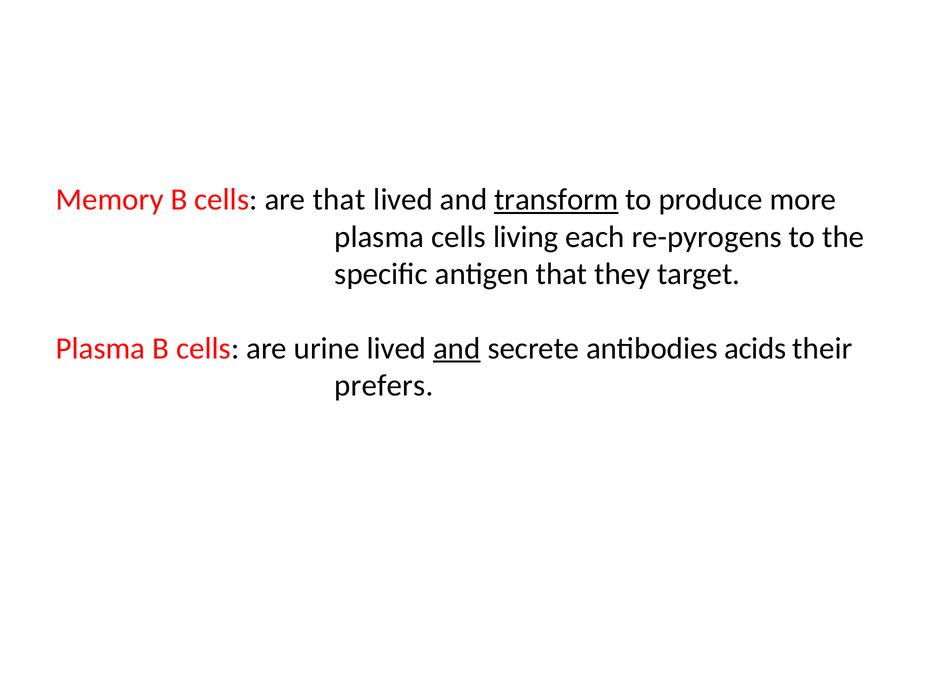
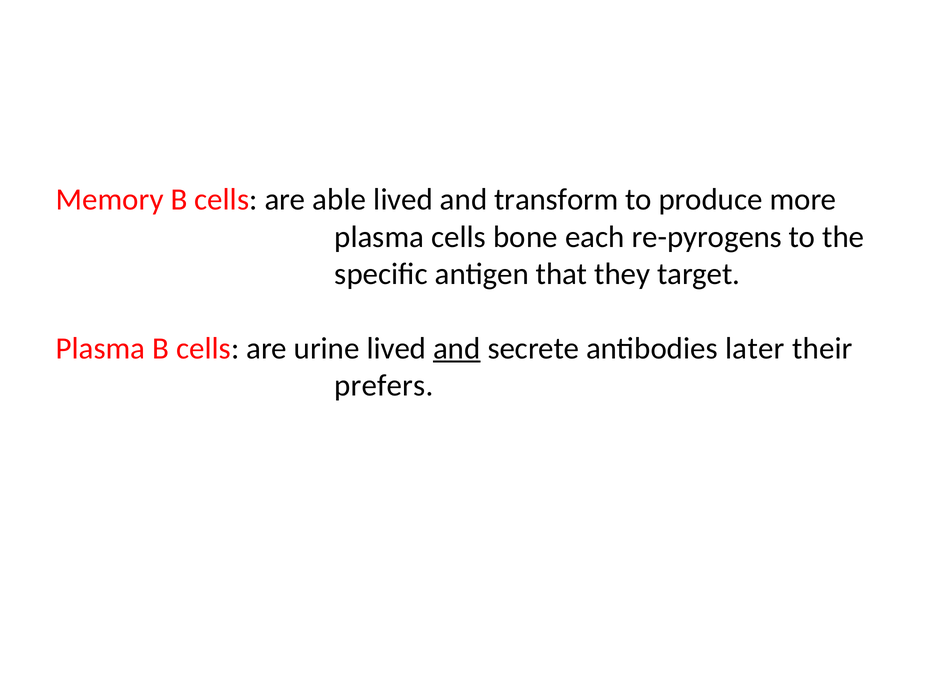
are that: that -> able
transform underline: present -> none
living: living -> bone
acids: acids -> later
